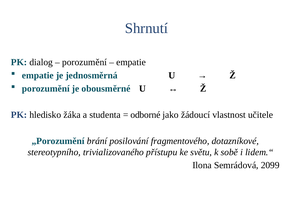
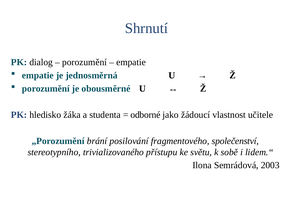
dotazníkové: dotazníkové -> společenství
2099: 2099 -> 2003
